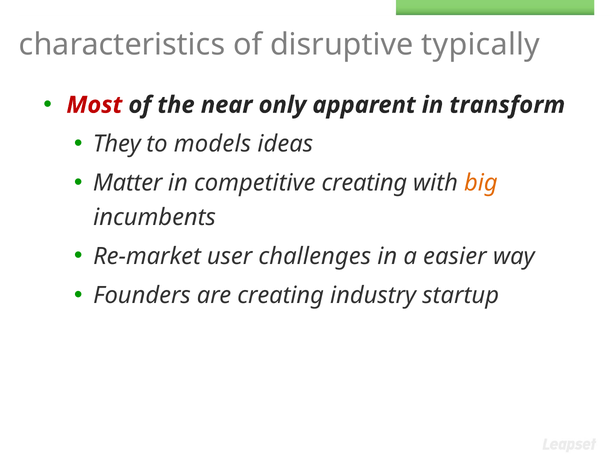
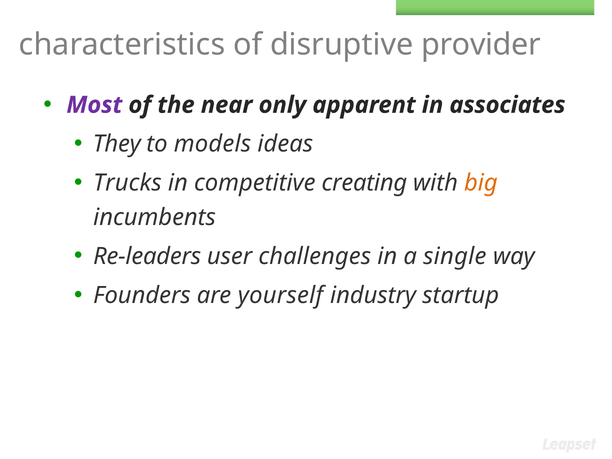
typically: typically -> provider
Most colour: red -> purple
transform: transform -> associates
Matter: Matter -> Trucks
Re-market: Re-market -> Re-leaders
easier: easier -> single
are creating: creating -> yourself
